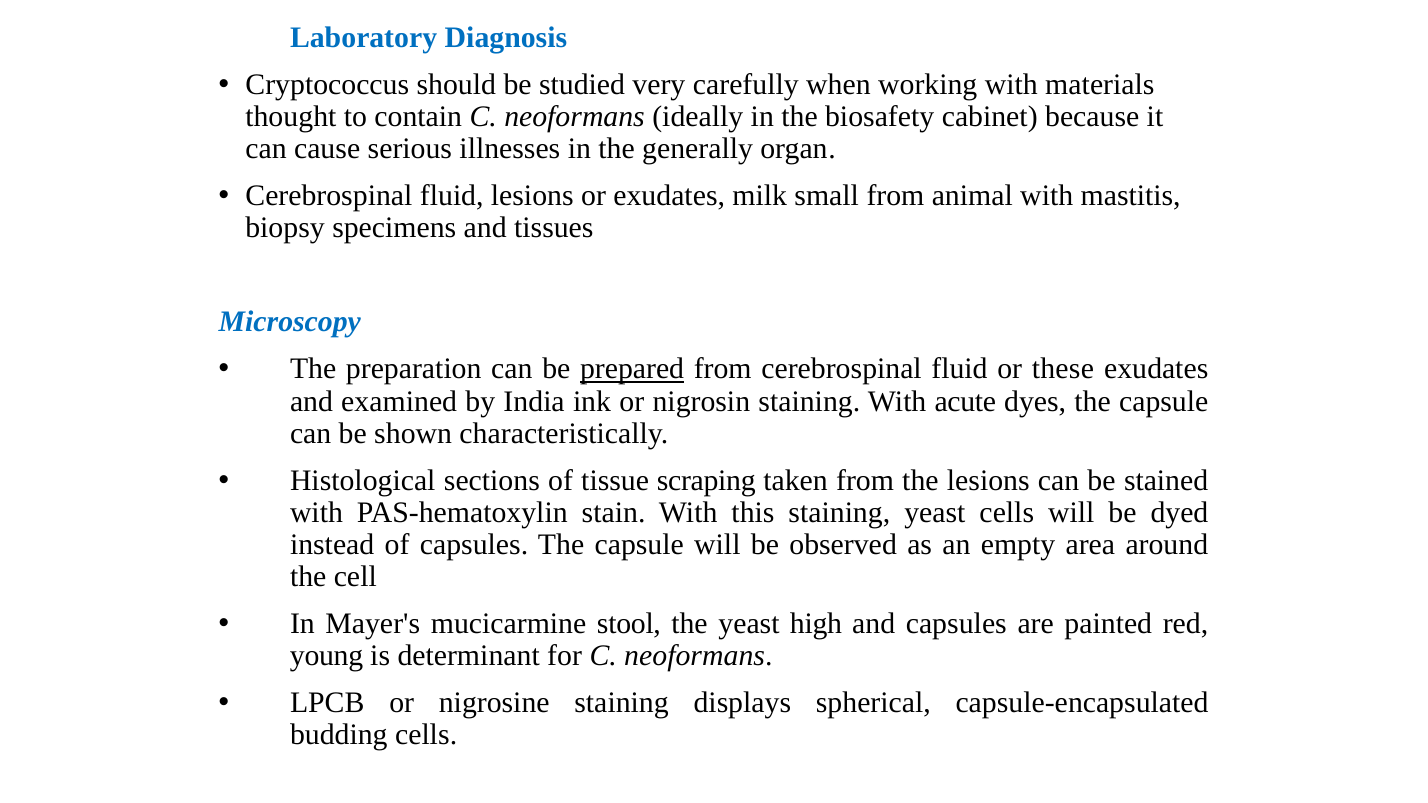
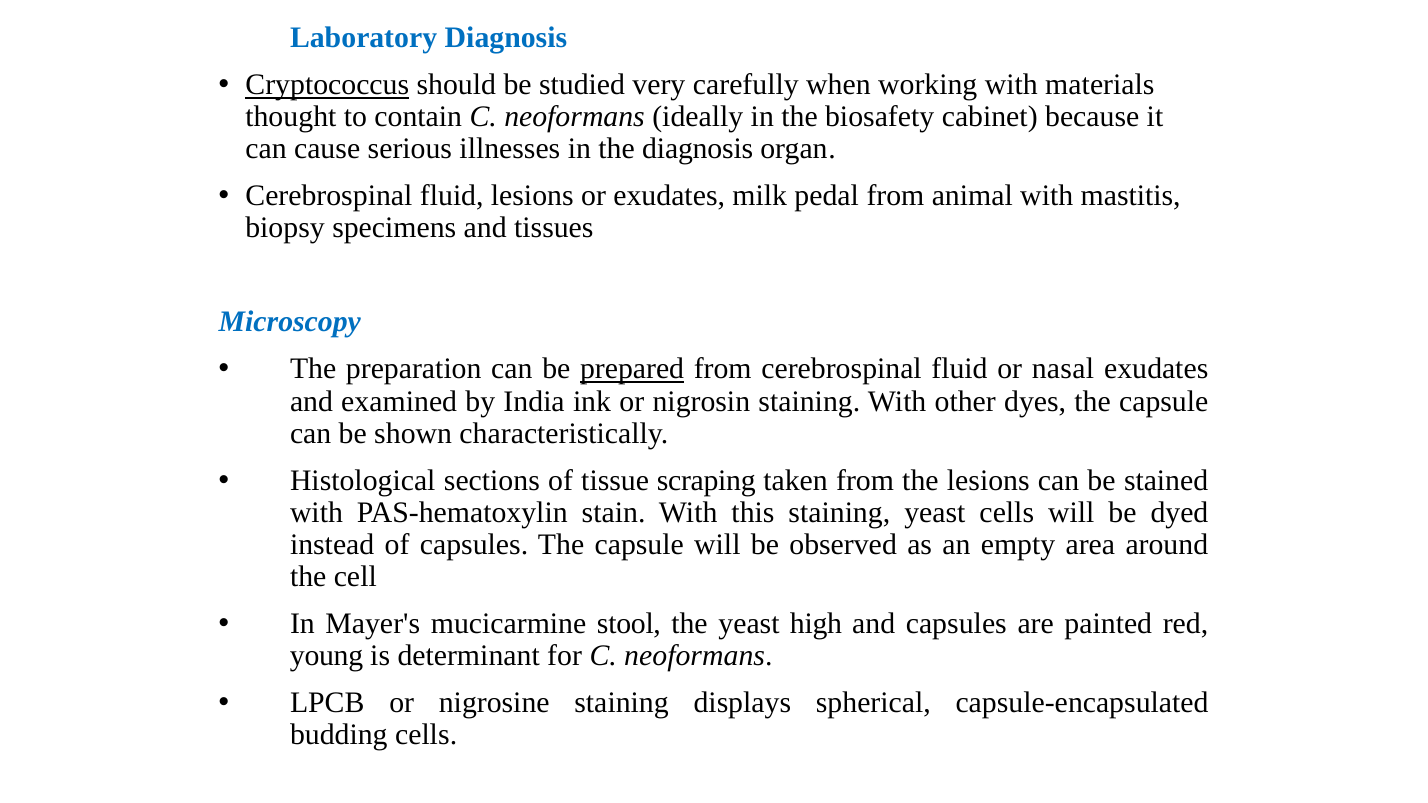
Cryptococcus underline: none -> present
the generally: generally -> diagnosis
small: small -> pedal
these: these -> nasal
acute: acute -> other
